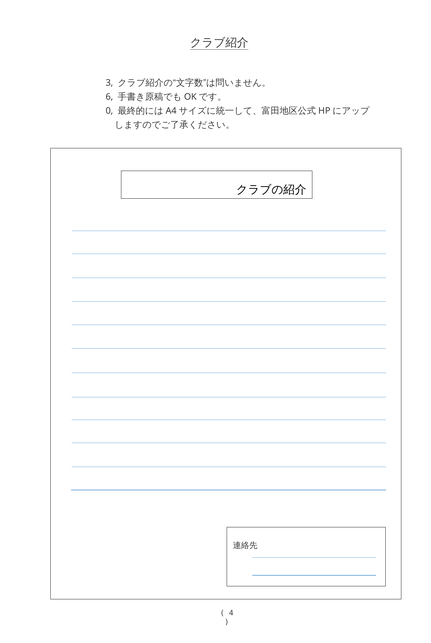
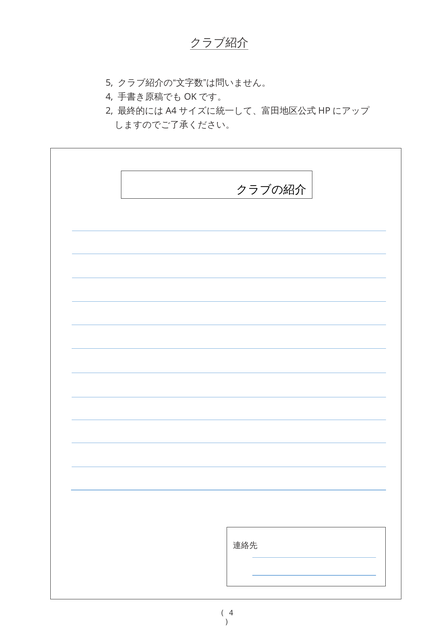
3: 3 -> 5
6 at (109, 97): 6 -> 4
0: 0 -> 2
